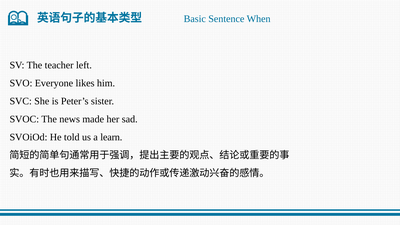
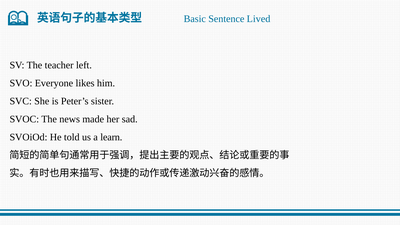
When: When -> Lived
